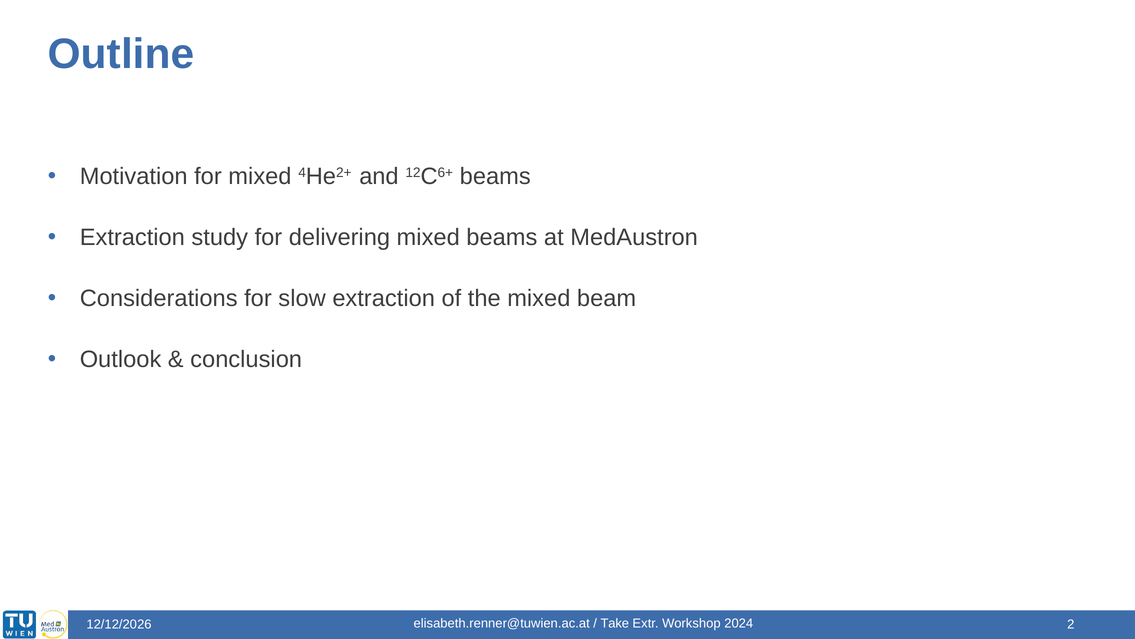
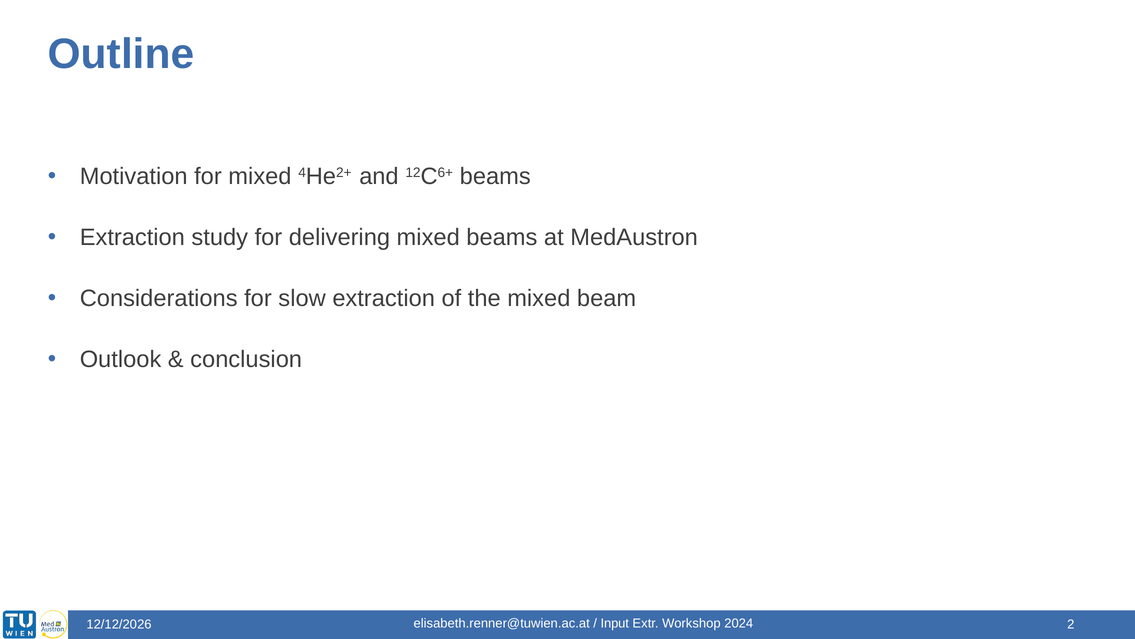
Take: Take -> Input
